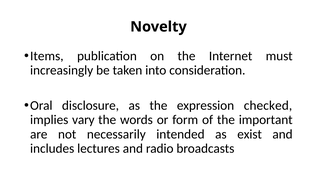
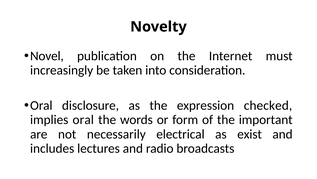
Items: Items -> Novel
implies vary: vary -> oral
intended: intended -> electrical
